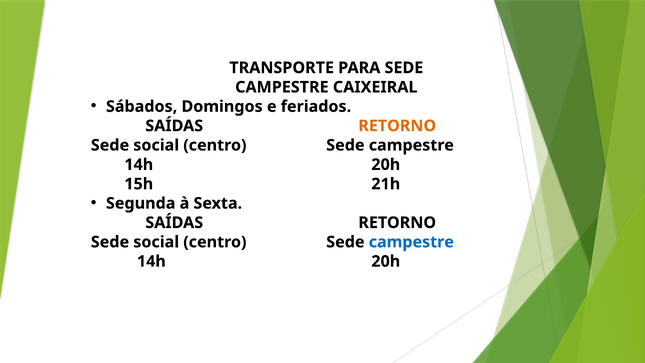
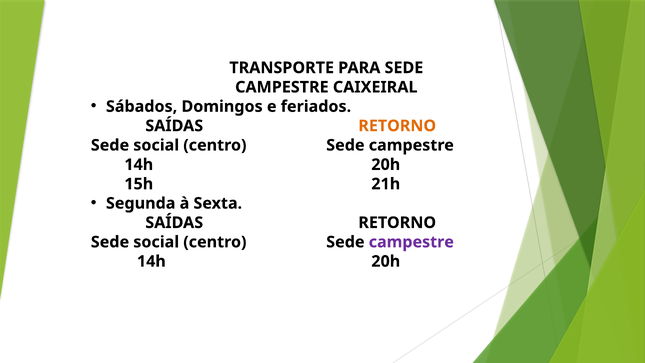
campestre at (411, 242) colour: blue -> purple
